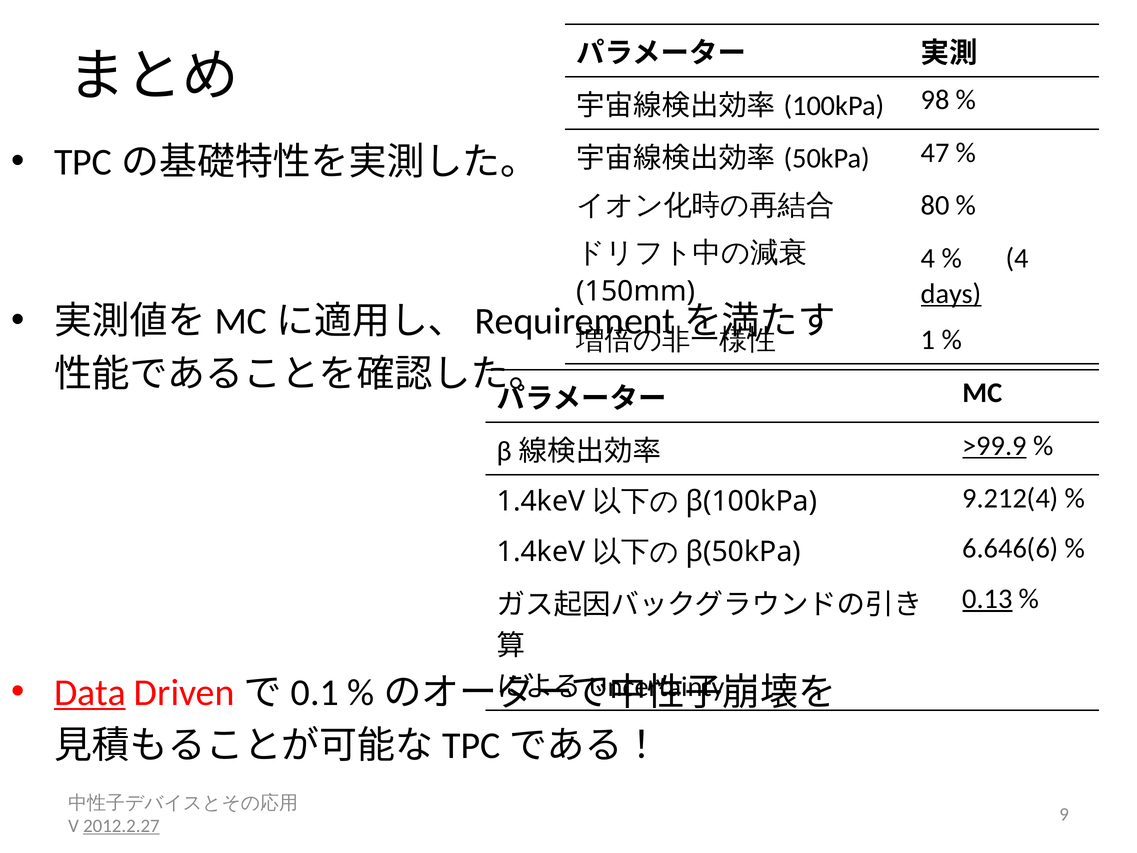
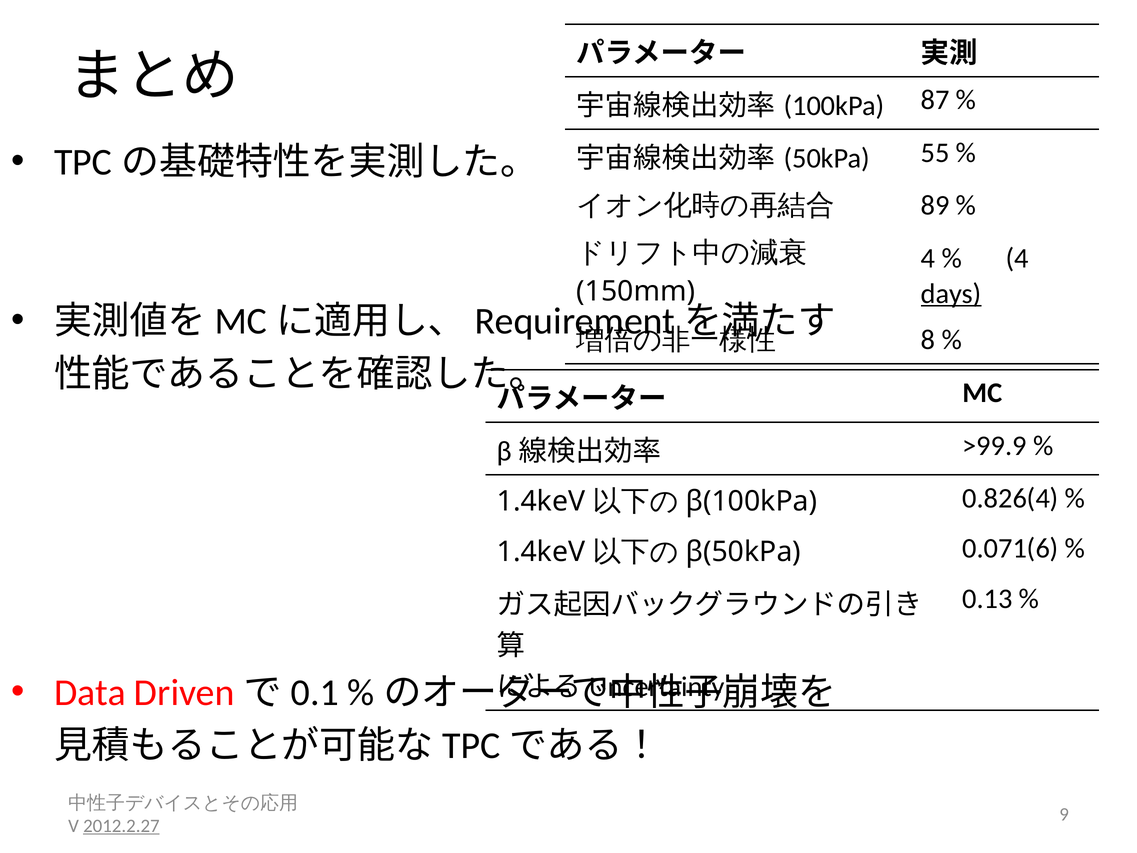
98: 98 -> 87
47: 47 -> 55
80: 80 -> 89
1: 1 -> 8
>99.9 underline: present -> none
9.212(4: 9.212(4 -> 0.826(4
6.646(6: 6.646(6 -> 0.071(6
0.13 underline: present -> none
Data underline: present -> none
